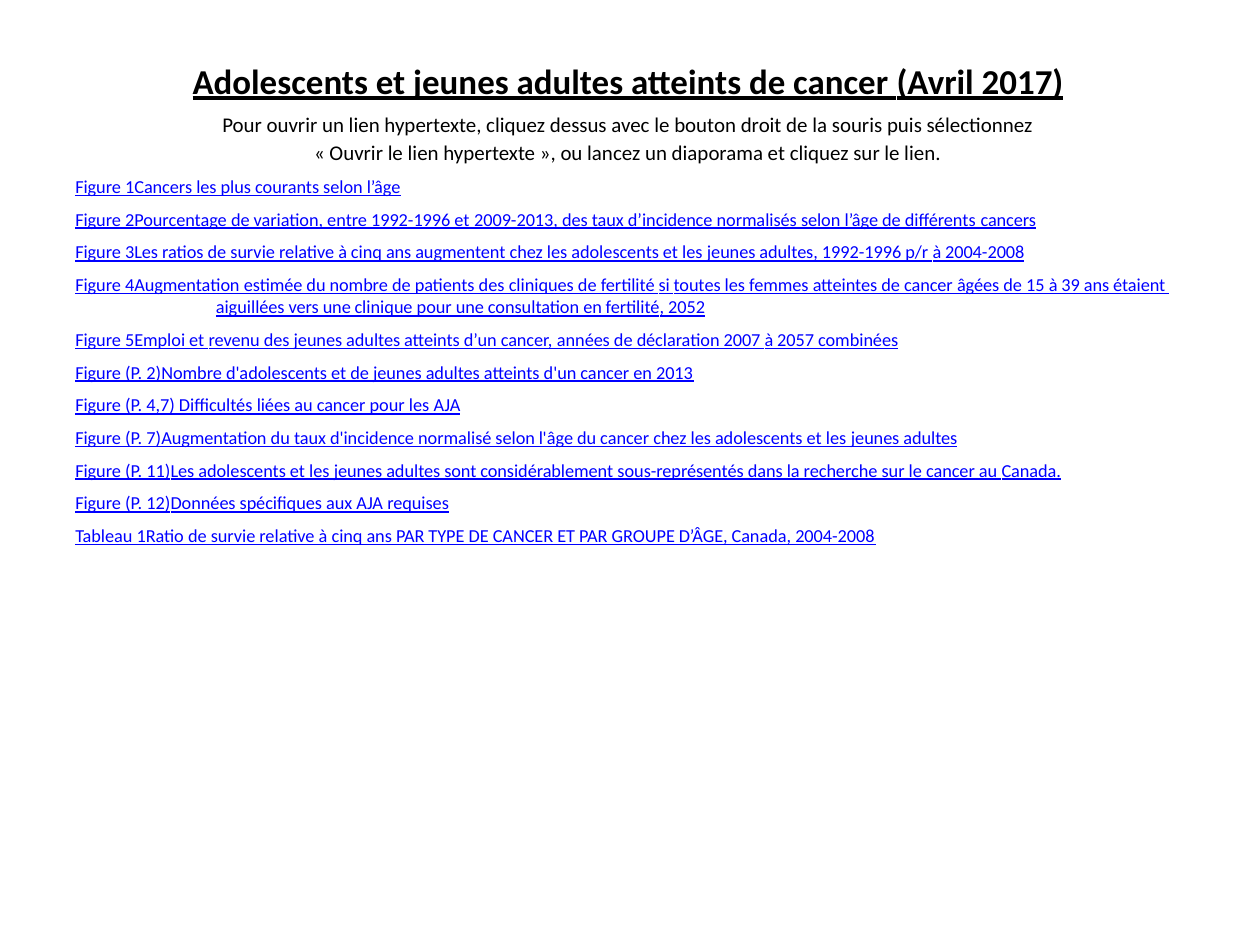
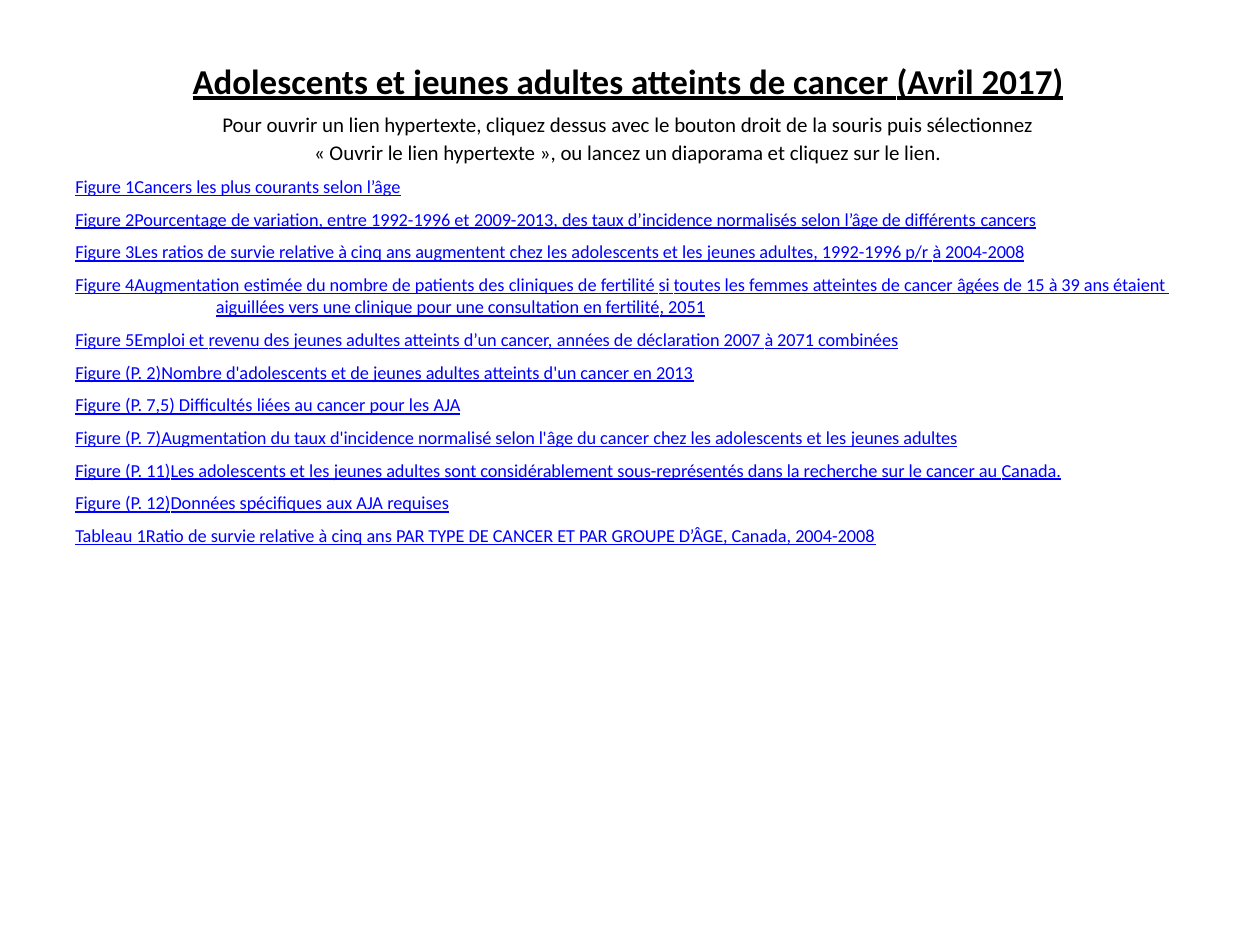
2052: 2052 -> 2051
2057: 2057 -> 2071
4,7: 4,7 -> 7,5
